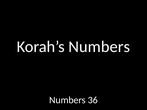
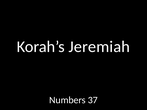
Korah’s Numbers: Numbers -> Jeremiah
36: 36 -> 37
